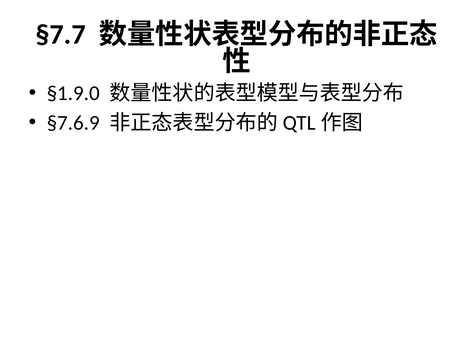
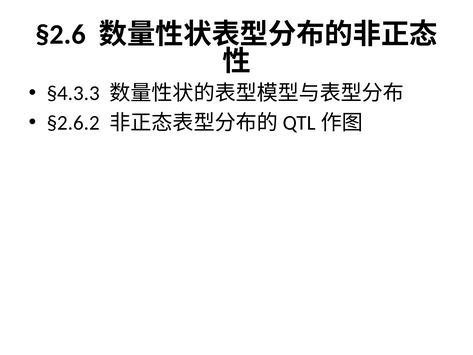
§7.7: §7.7 -> §2.6
§1.9.0: §1.9.0 -> §4.3.3
§7.6.9: §7.6.9 -> §2.6.2
